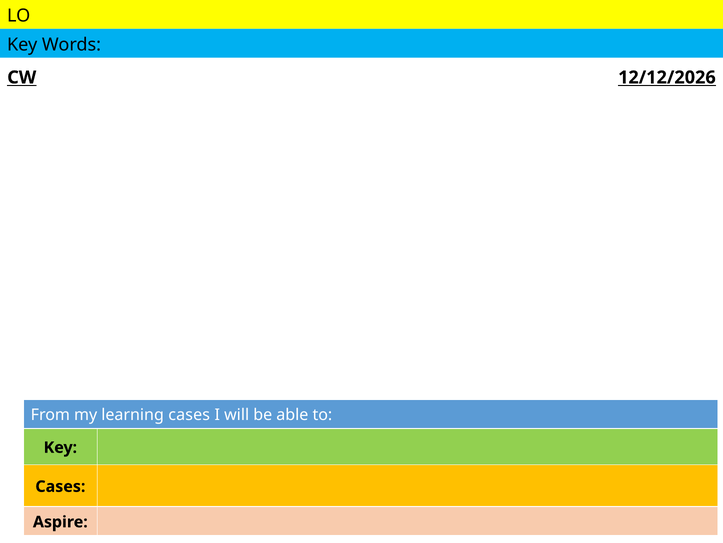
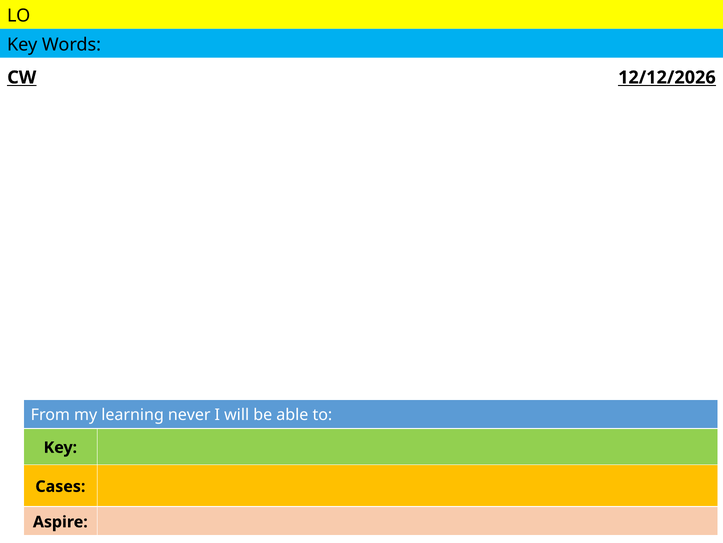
learning cases: cases -> never
